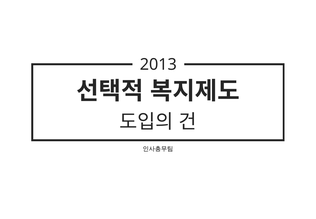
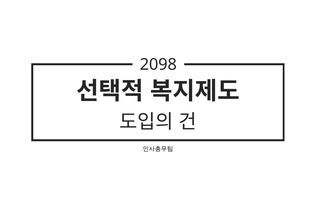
2013: 2013 -> 2098
